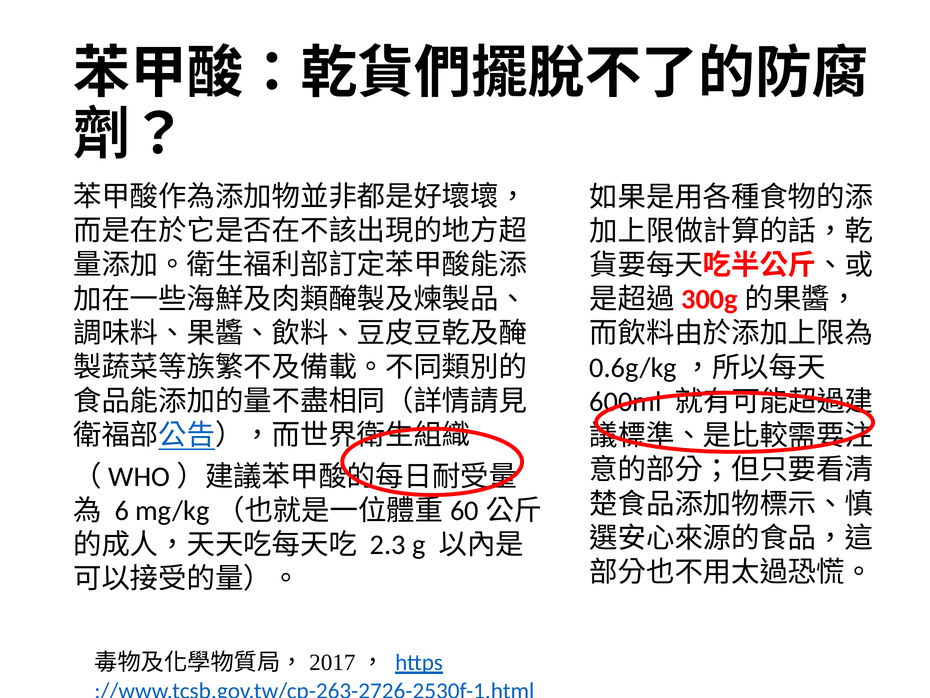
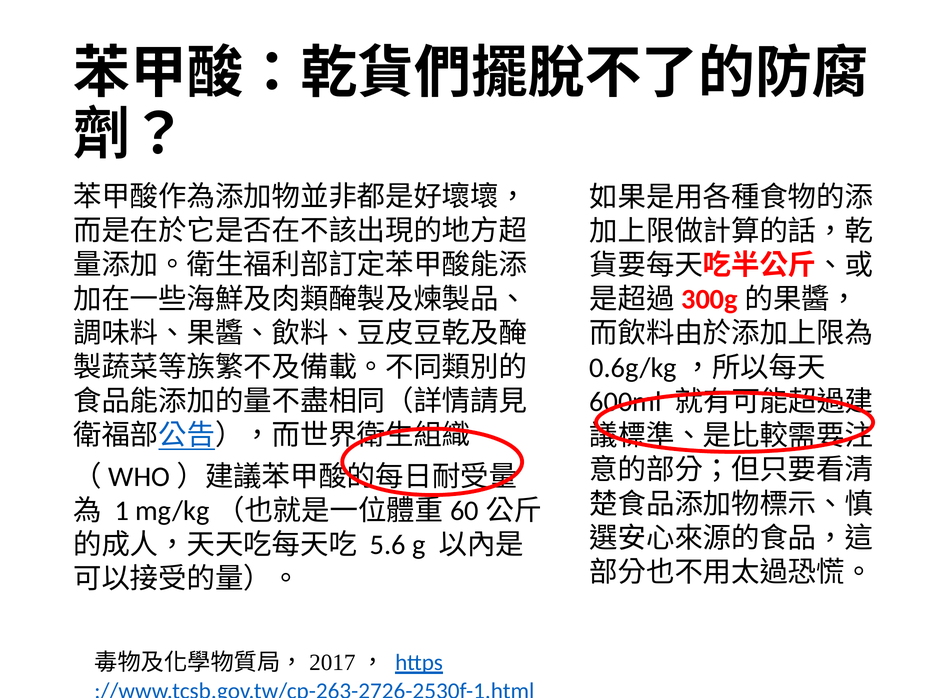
6: 6 -> 1
2.3: 2.3 -> 5.6
